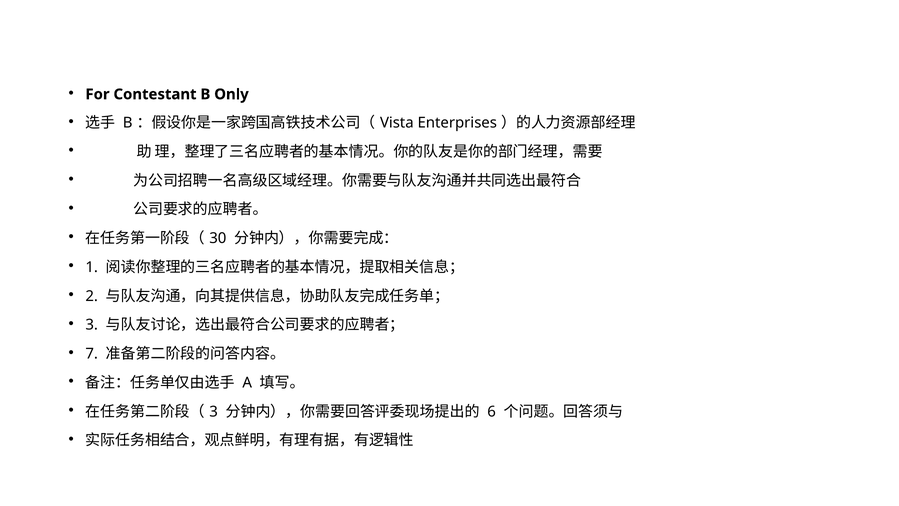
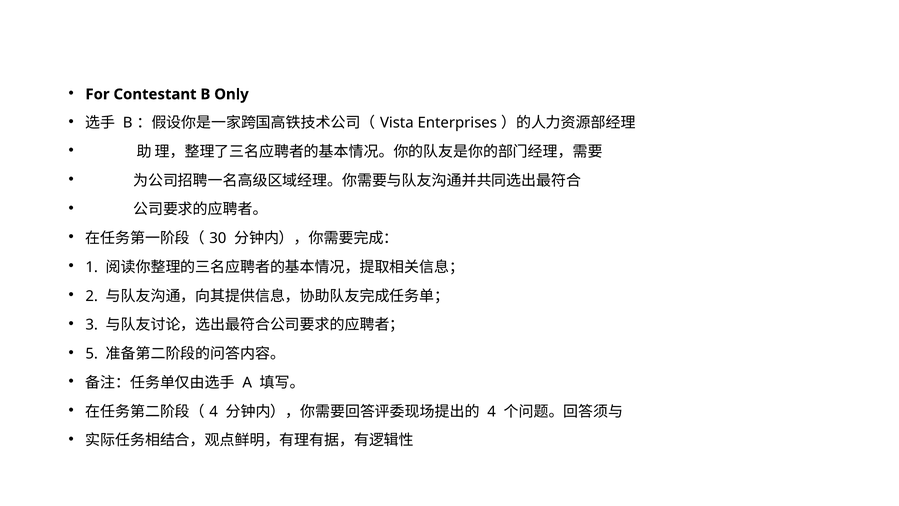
7: 7 -> 5
3 at (214, 411): 3 -> 4
6 at (492, 411): 6 -> 4
